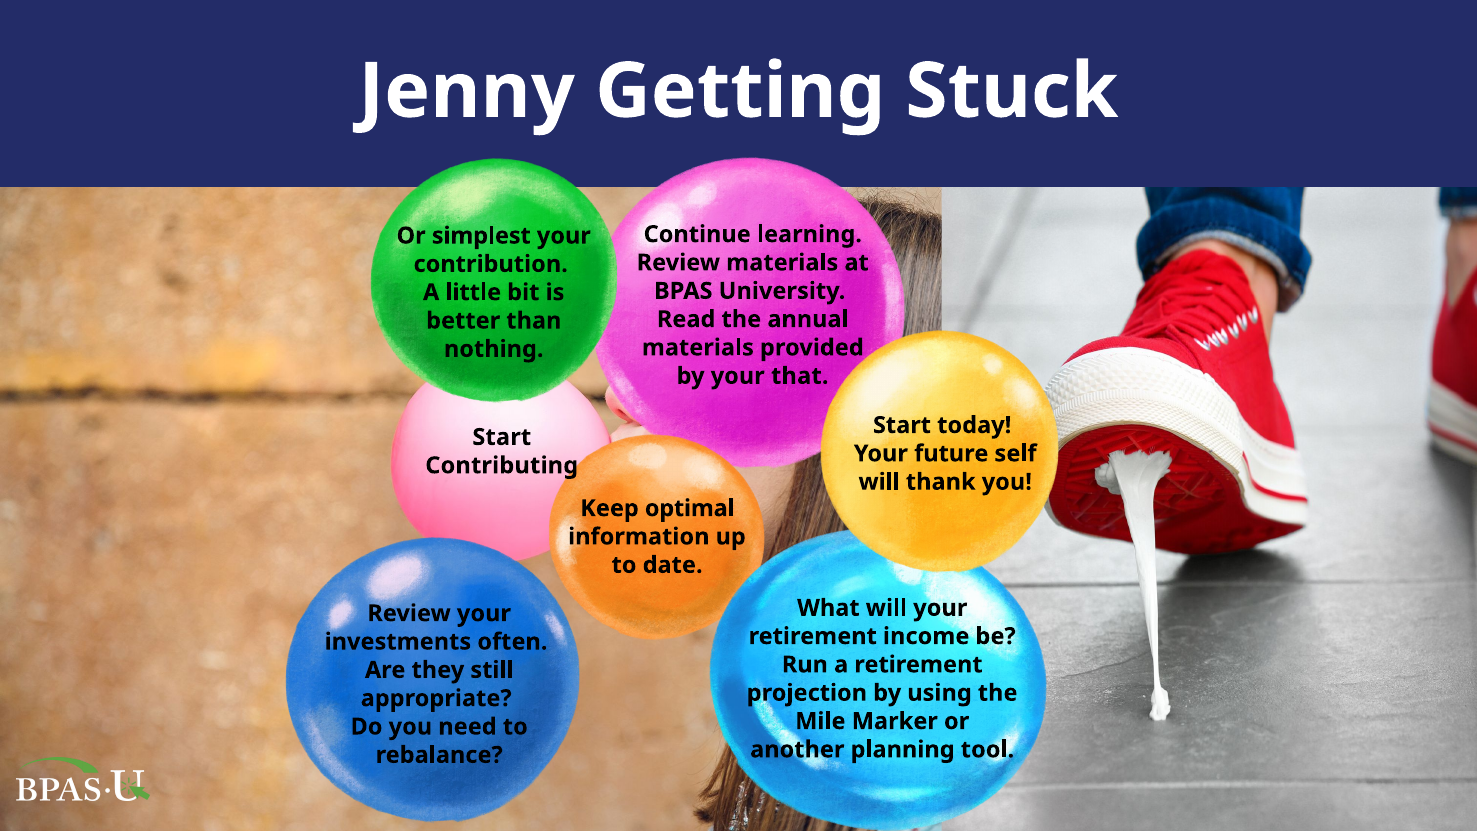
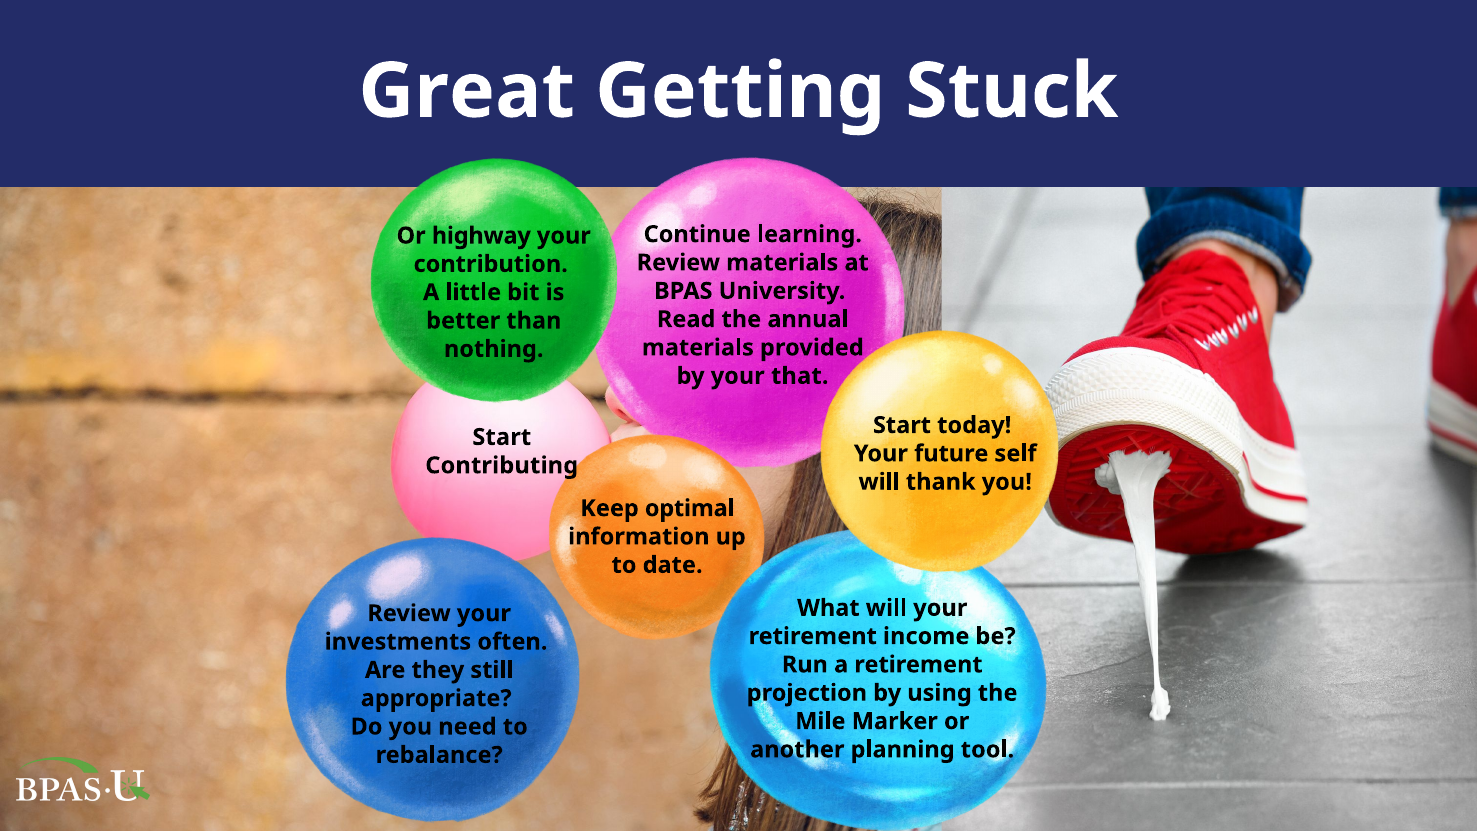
Jenny: Jenny -> Great
simplest: simplest -> highway
